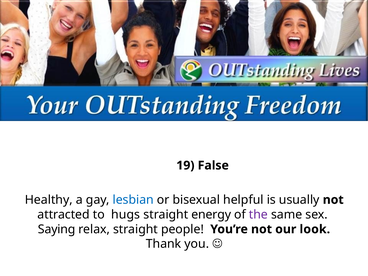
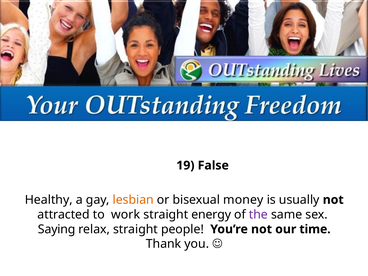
lesbian colour: blue -> orange
helpful: helpful -> money
hugs: hugs -> work
look: look -> time
